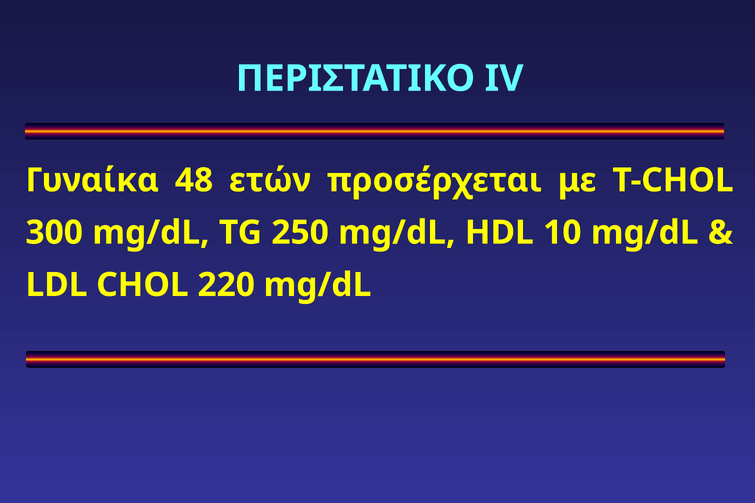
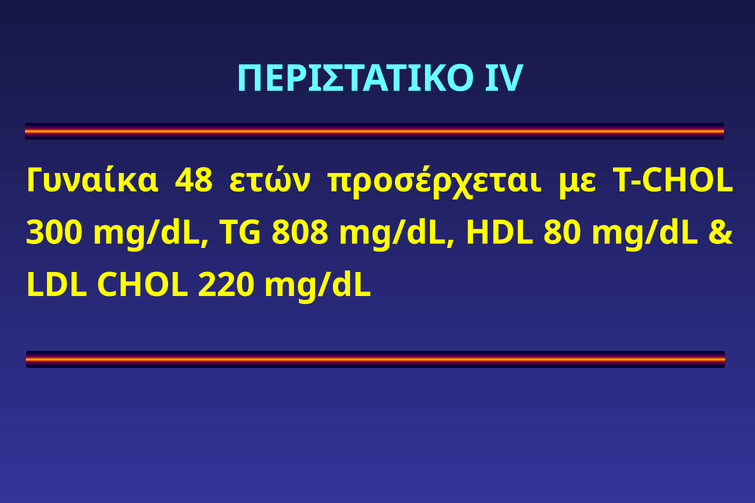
250: 250 -> 808
10: 10 -> 80
